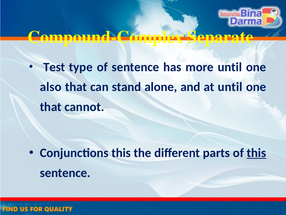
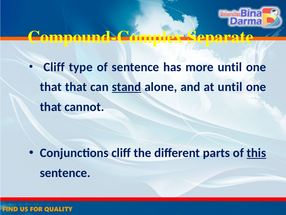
Test at (54, 67): Test -> Cliff
also at (51, 87): also -> that
stand underline: none -> present
Conjunctions this: this -> cliff
